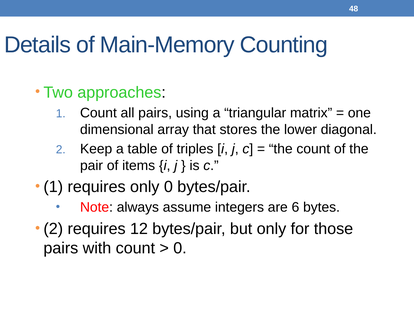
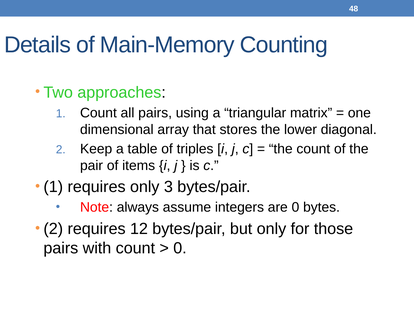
only 0: 0 -> 3
are 6: 6 -> 0
